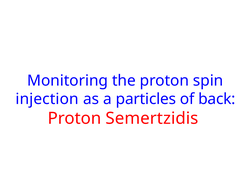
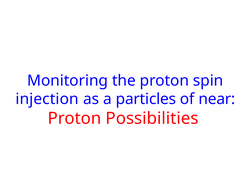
back: back -> near
Semertzidis: Semertzidis -> Possibilities
